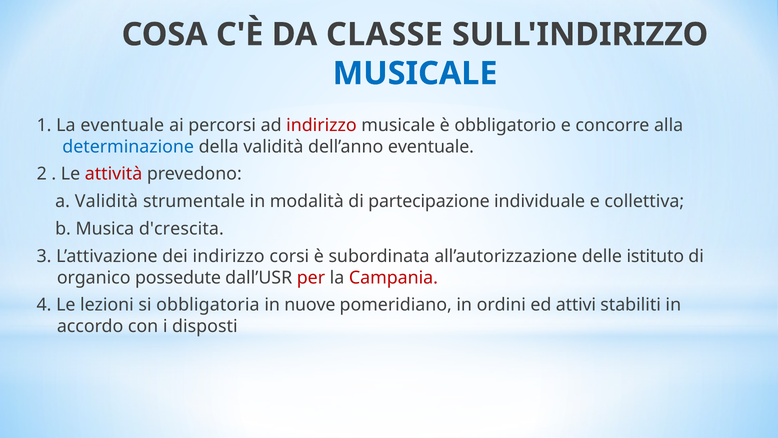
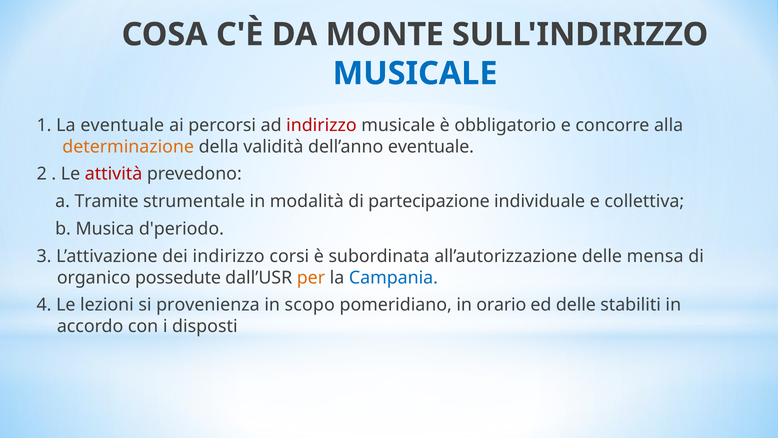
CLASSE: CLASSE -> MONTE
determinazione colour: blue -> orange
a Validità: Validità -> Tramite
d'crescita: d'crescita -> d'periodo
istituto: istituto -> mensa
per colour: red -> orange
Campania colour: red -> blue
obbligatoria: obbligatoria -> provenienza
nuove: nuove -> scopo
ordini: ordini -> orario
ed attivi: attivi -> delle
